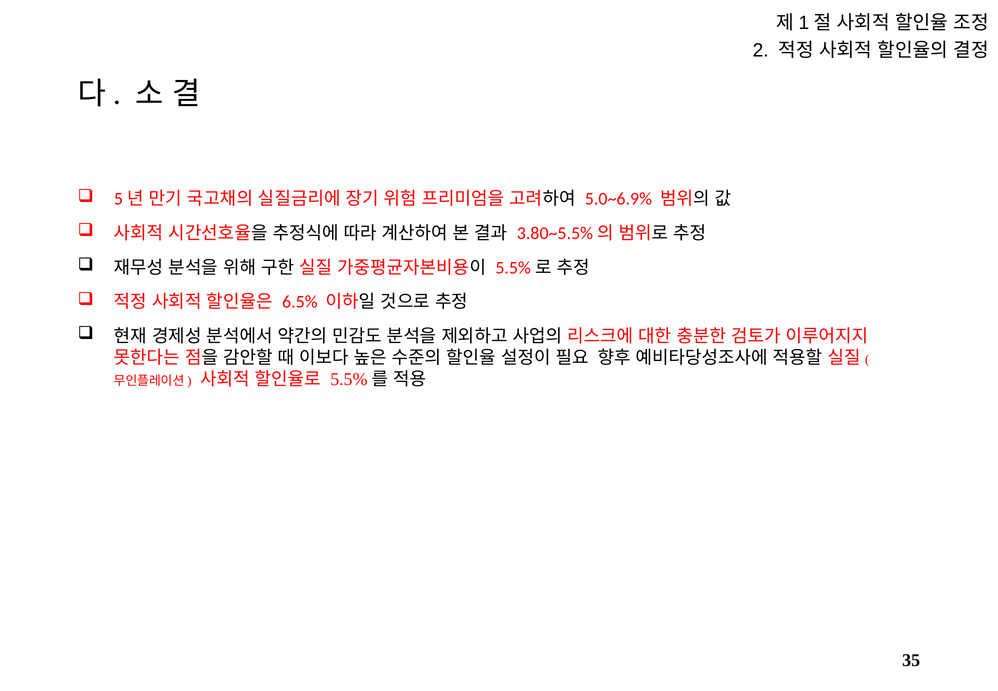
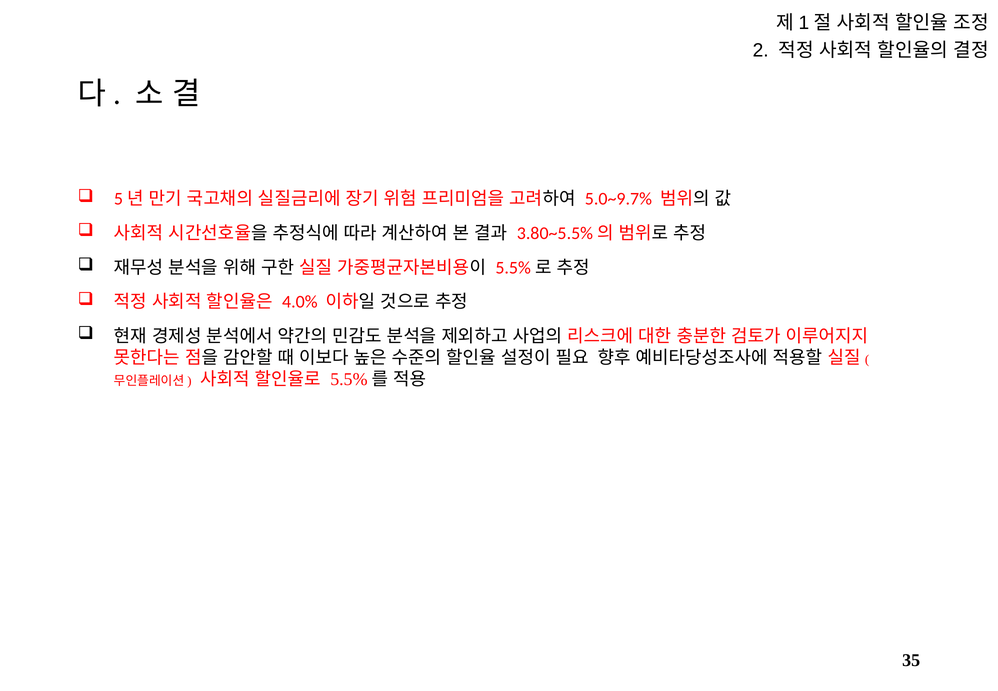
5.0~6.9%: 5.0~6.9% -> 5.0~9.7%
6.5%: 6.5% -> 4.0%
